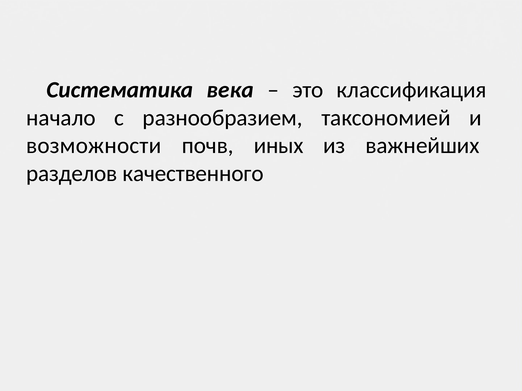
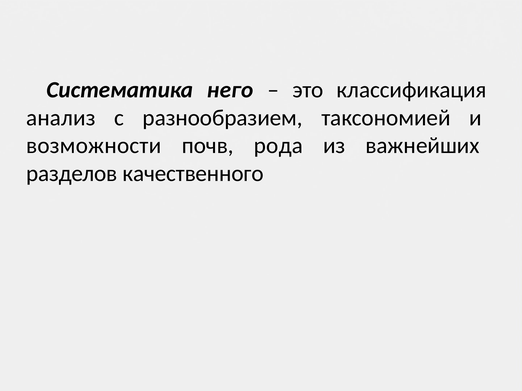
века: века -> него
начало: начало -> анализ
иных: иных -> рода
